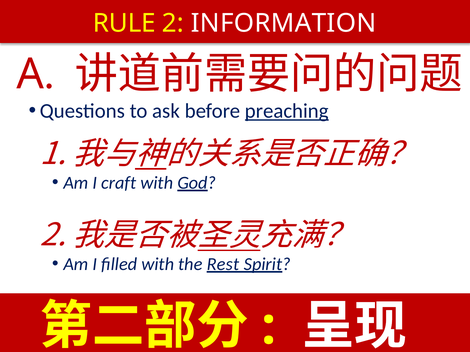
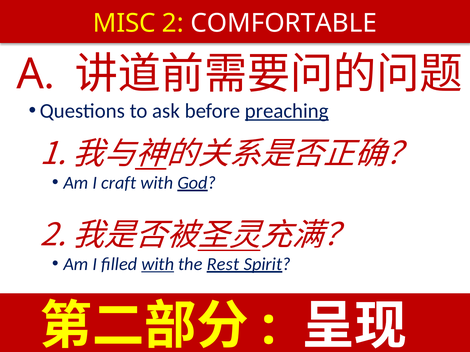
RULE: RULE -> MISC
INFORMATION: INFORMATION -> COMFORTABLE
with at (158, 264) underline: none -> present
